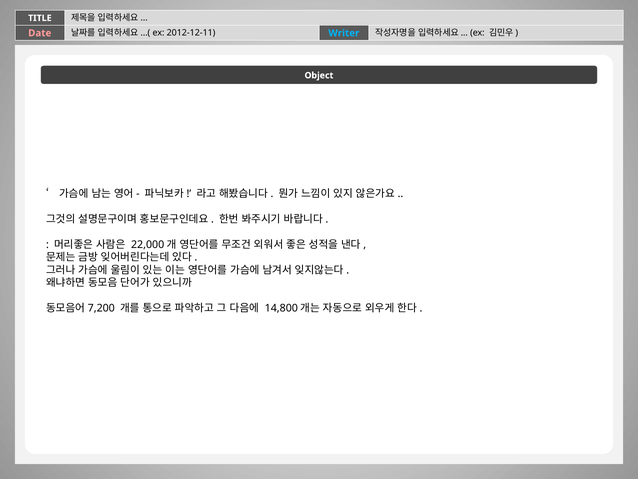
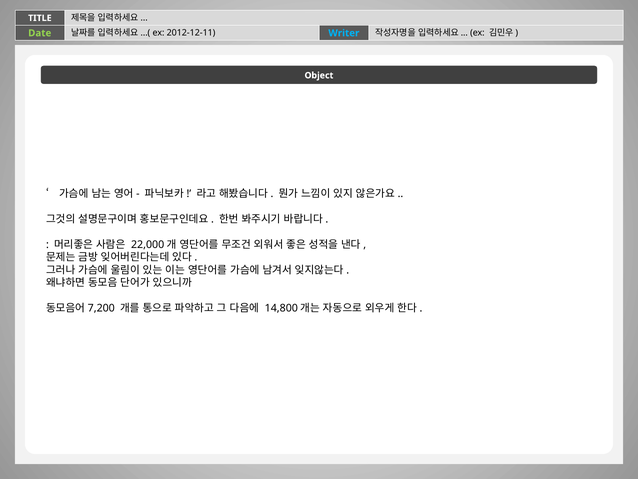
Date colour: pink -> light green
